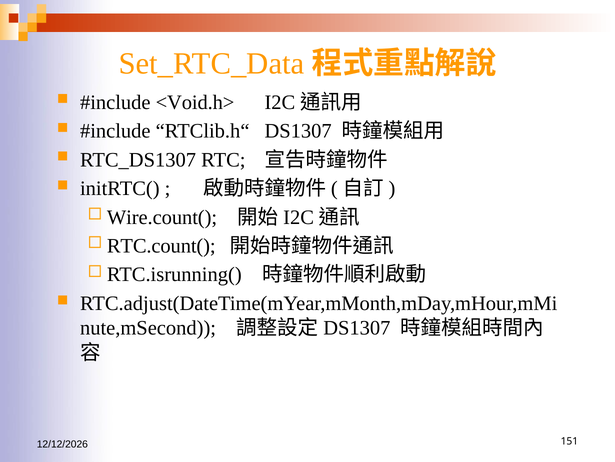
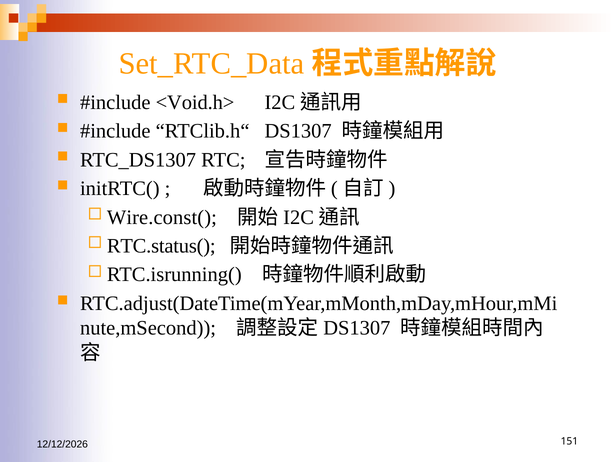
Wire.count(: Wire.count( -> Wire.const(
RTC.count(: RTC.count( -> RTC.status(
